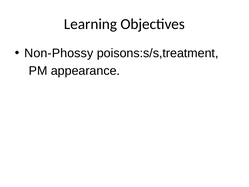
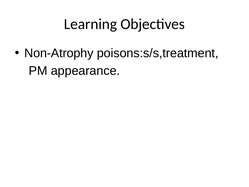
Non-Phossy: Non-Phossy -> Non-Atrophy
